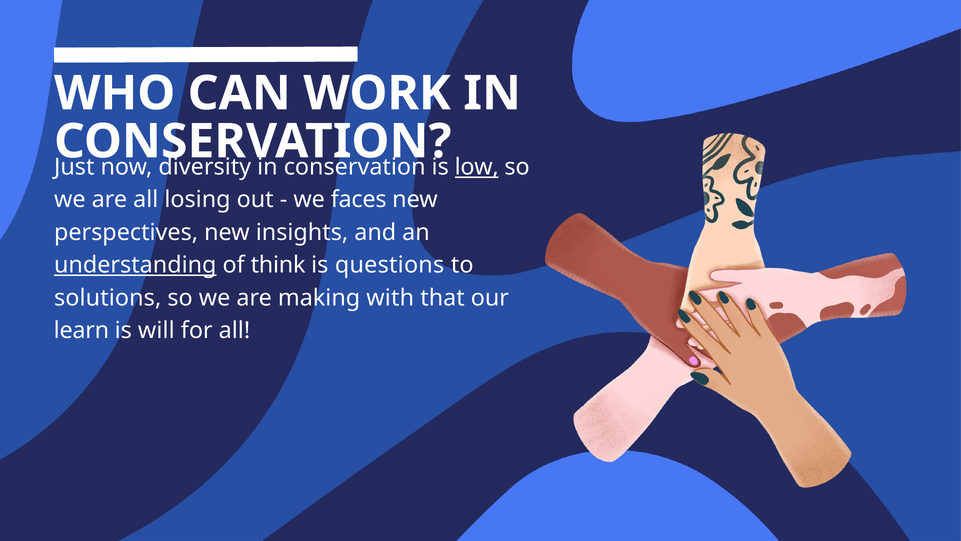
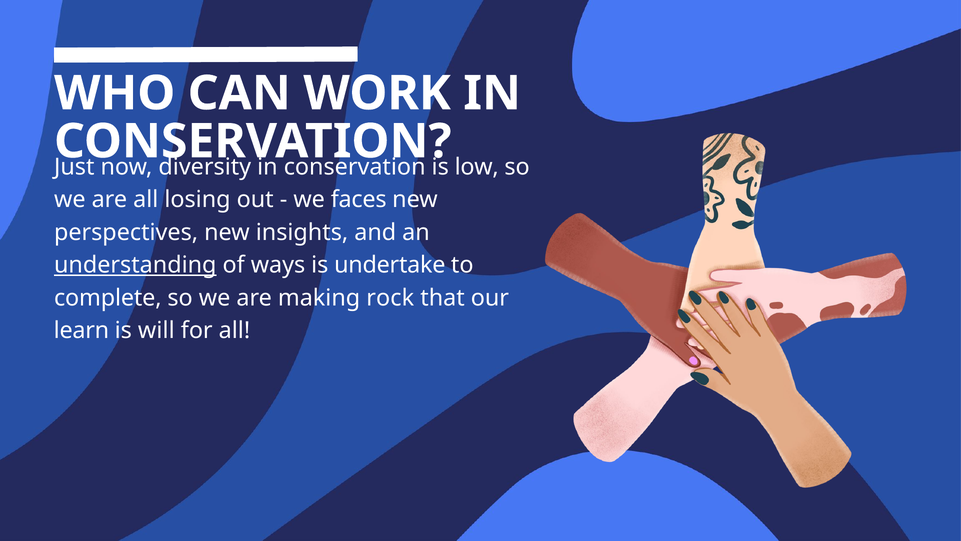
low underline: present -> none
think: think -> ways
questions: questions -> undertake
solutions: solutions -> complete
with: with -> rock
